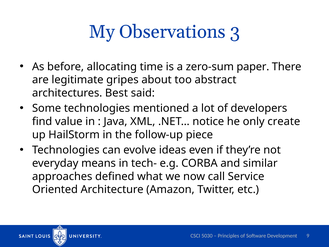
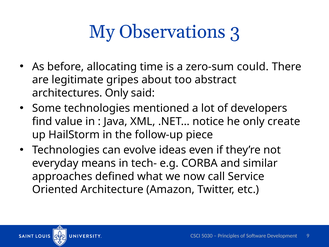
paper: paper -> could
architectures Best: Best -> Only
